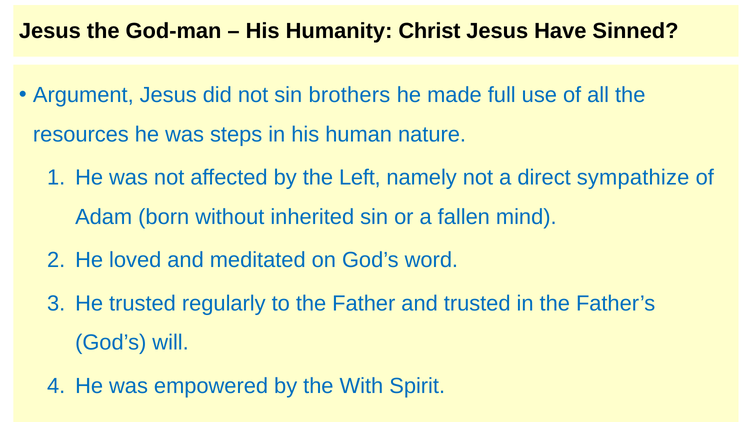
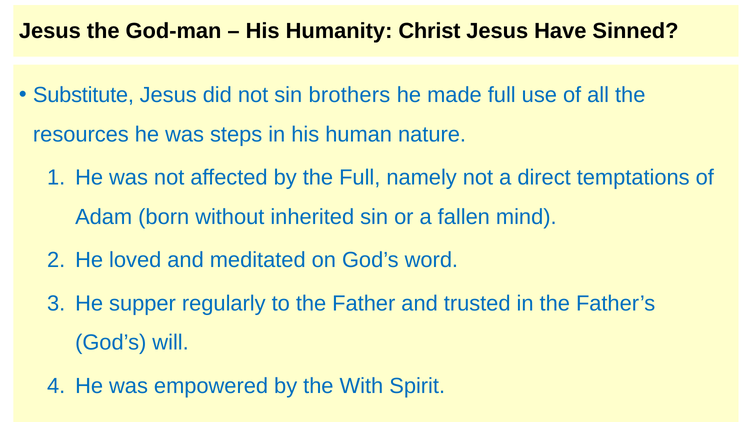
Argument: Argument -> Substitute
the Left: Left -> Full
sympathize: sympathize -> temptations
He trusted: trusted -> supper
